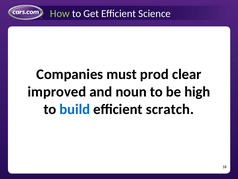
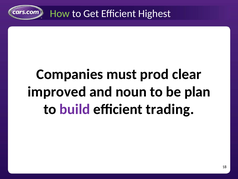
Science: Science -> Highest
high: high -> plan
build colour: blue -> purple
scratch: scratch -> trading
